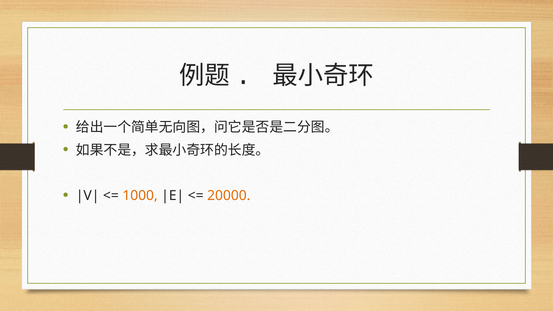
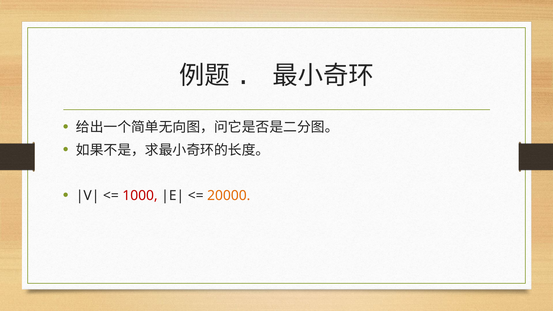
1000 colour: orange -> red
